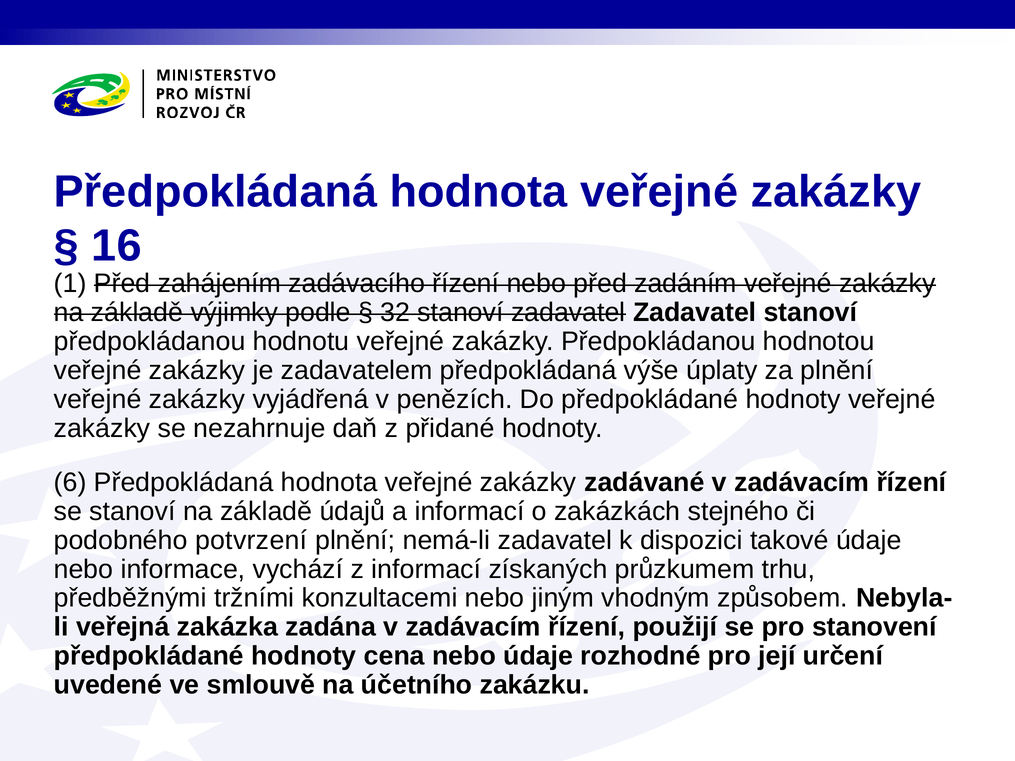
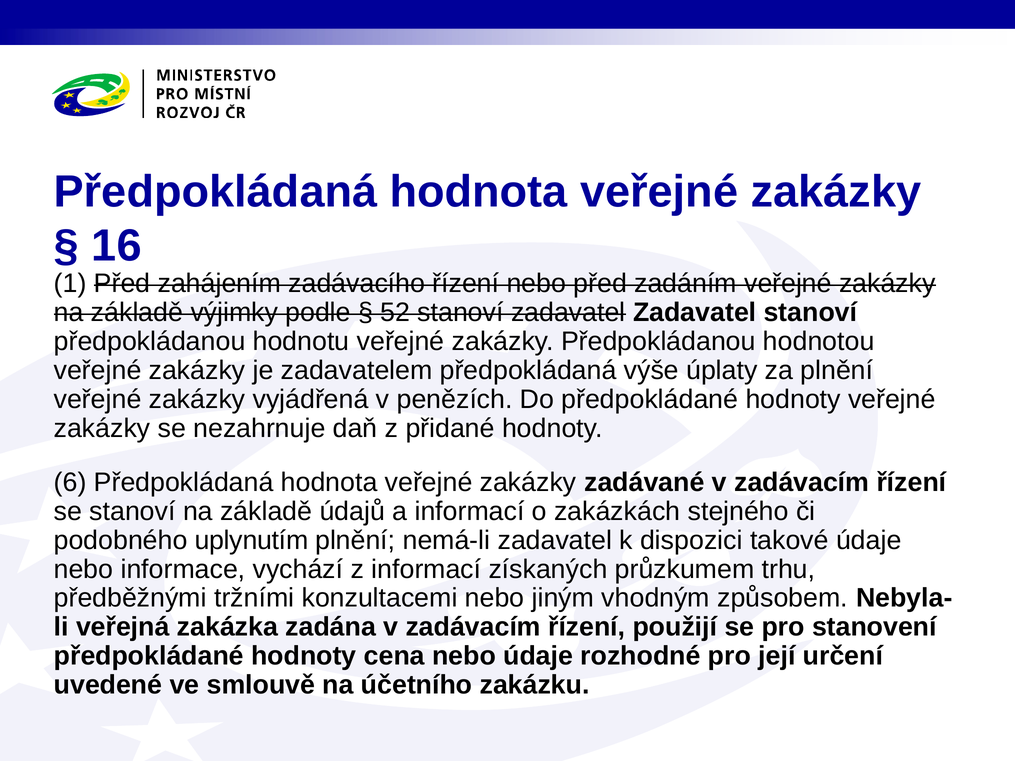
32: 32 -> 52
potvrzení: potvrzení -> uplynutím
